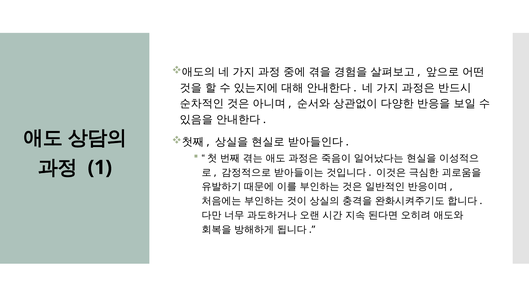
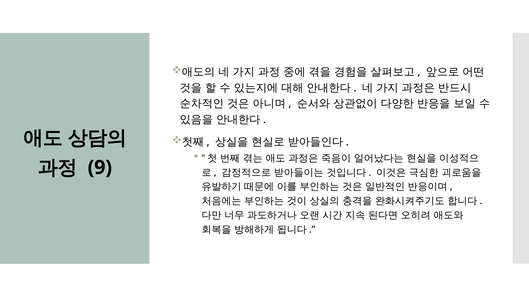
1: 1 -> 9
